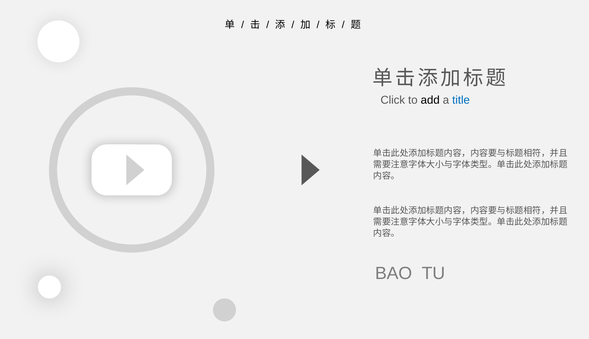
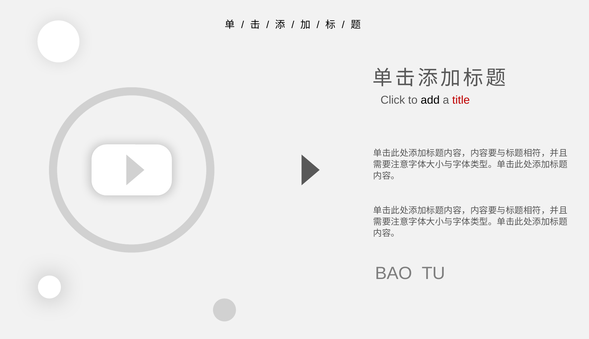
title colour: blue -> red
